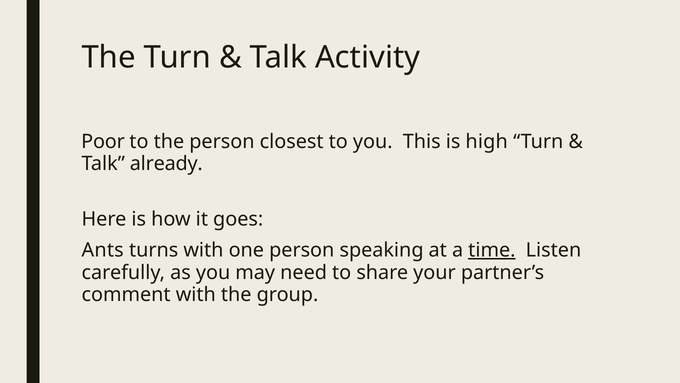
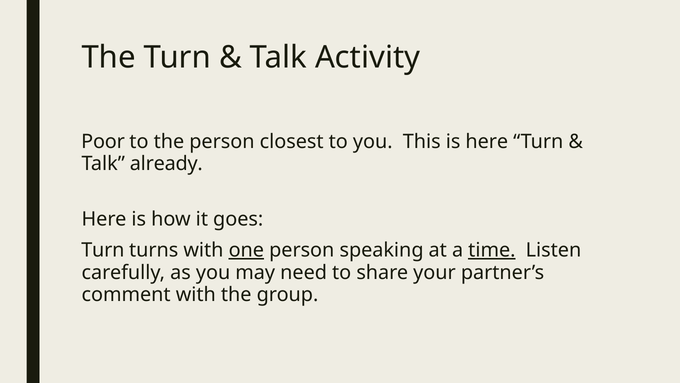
is high: high -> here
Ants at (103, 250): Ants -> Turn
one underline: none -> present
